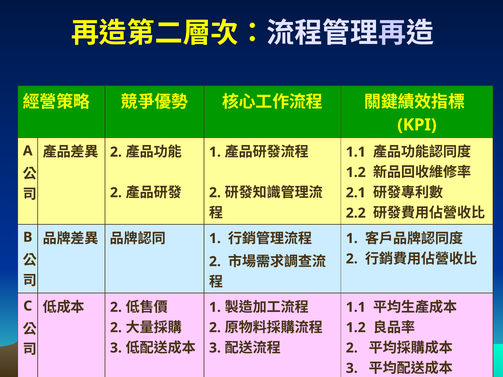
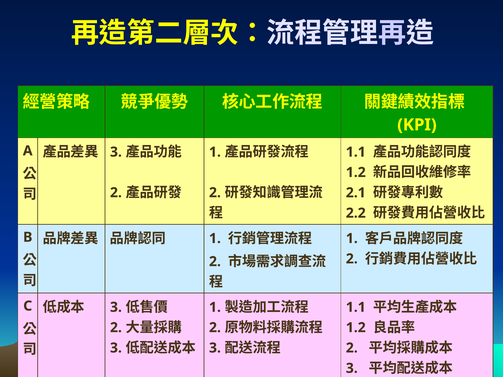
2 at (116, 152): 2 -> 3
2 at (116, 307): 2 -> 3
